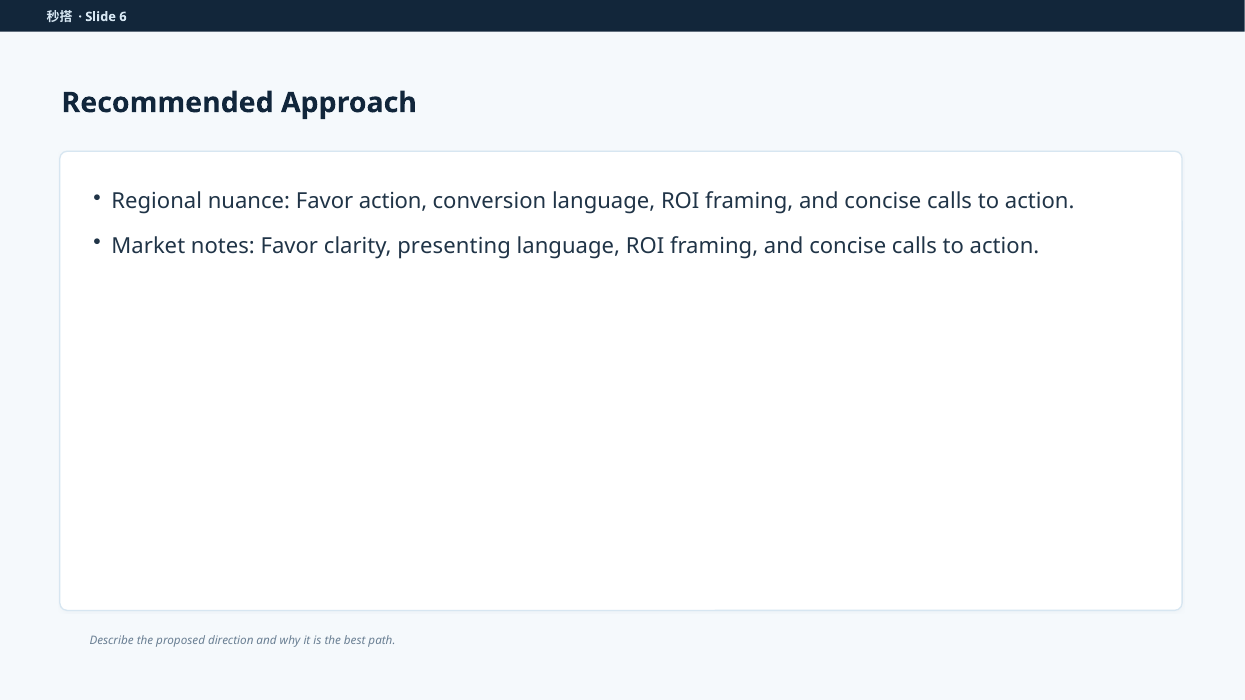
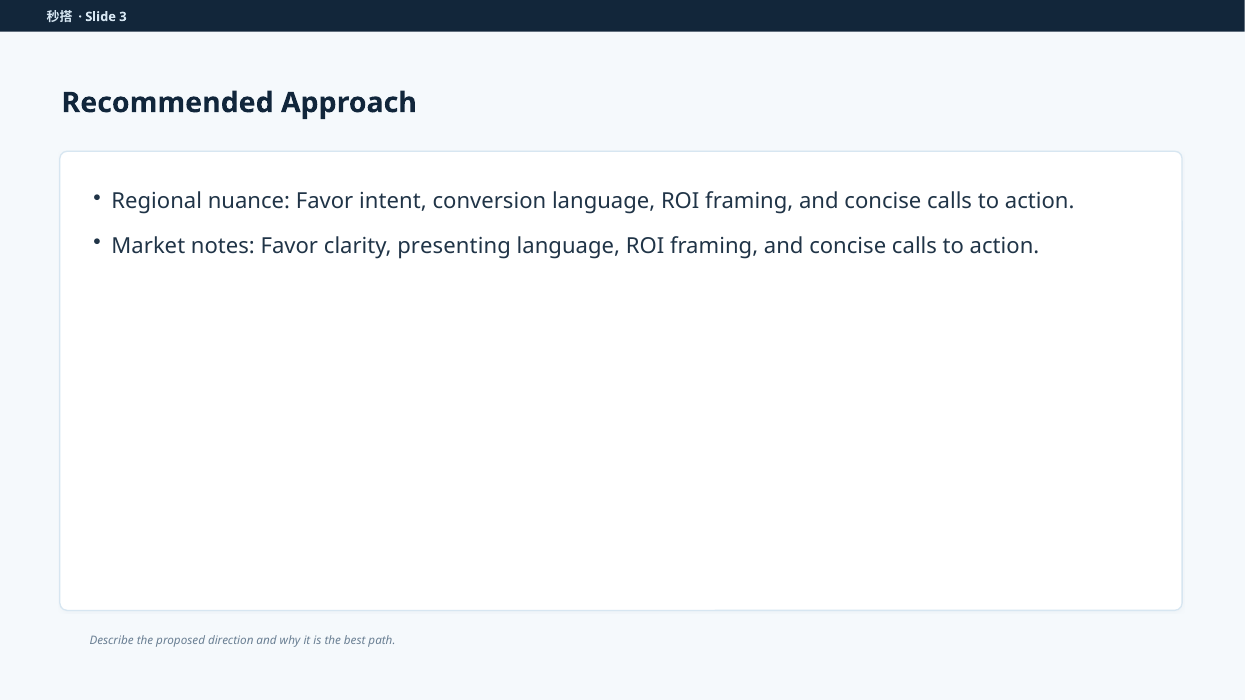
6: 6 -> 3
Favor action: action -> intent
